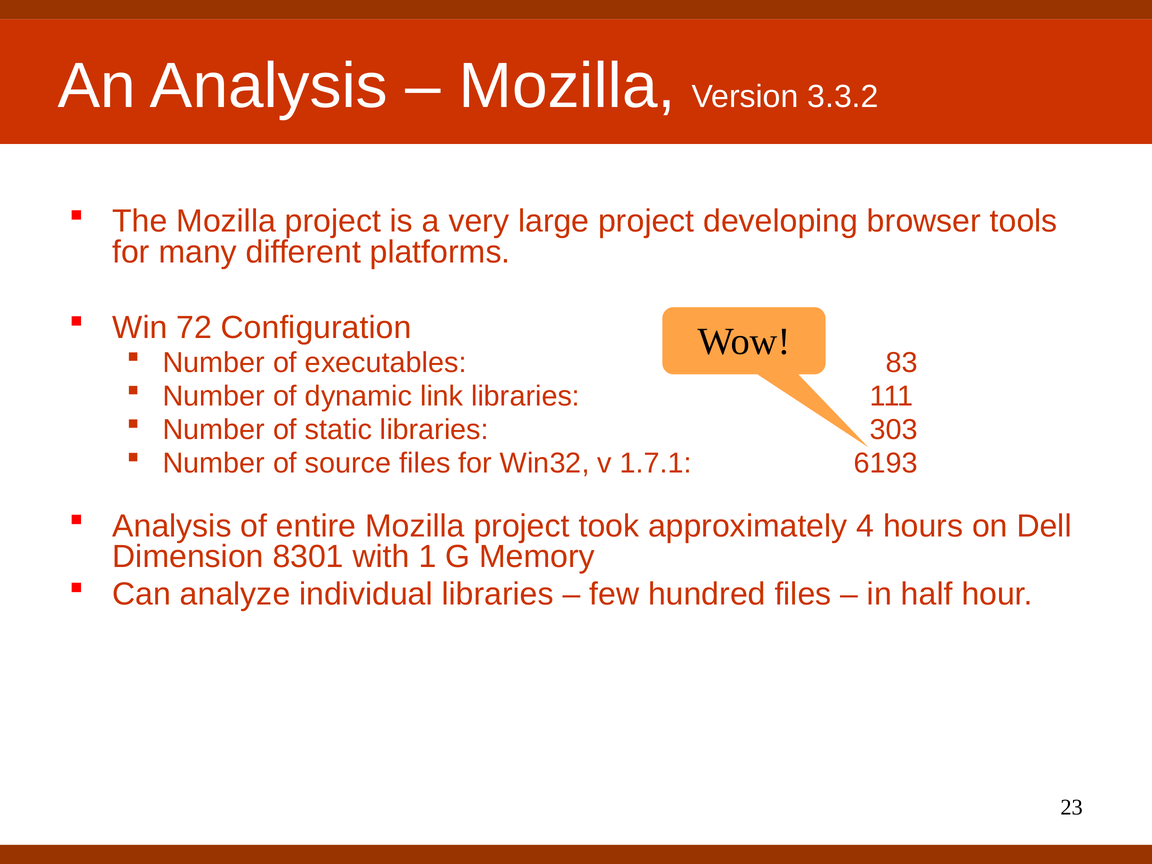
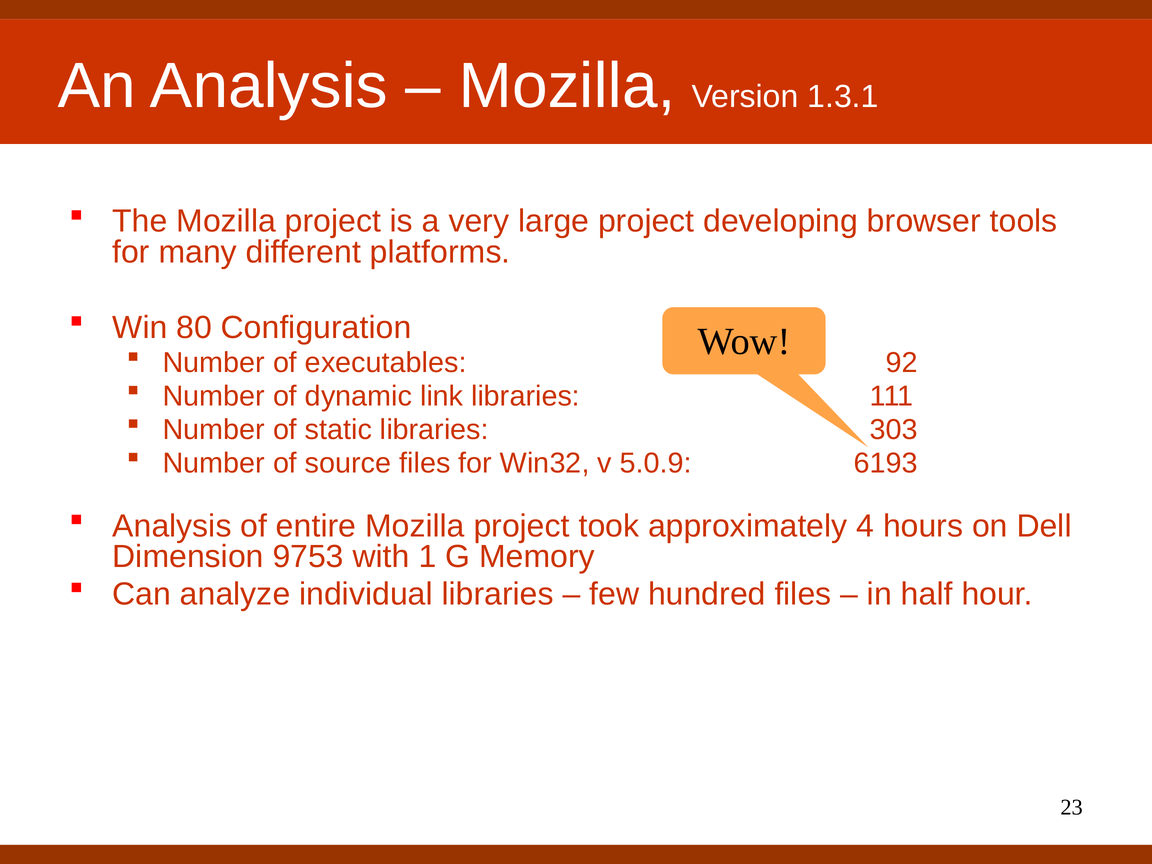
3.3.2: 3.3.2 -> 1.3.1
72: 72 -> 80
83: 83 -> 92
1.7.1: 1.7.1 -> 5.0.9
8301: 8301 -> 9753
